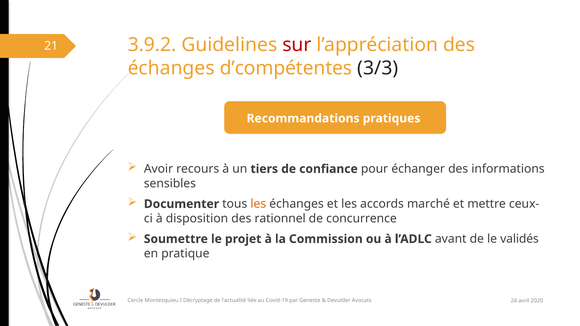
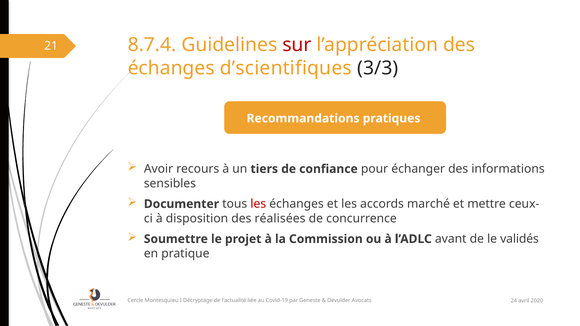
3.9.2: 3.9.2 -> 8.7.4
d’compétentes: d’compétentes -> d’scientifiques
les at (258, 204) colour: orange -> red
rationnel: rationnel -> réalisées
